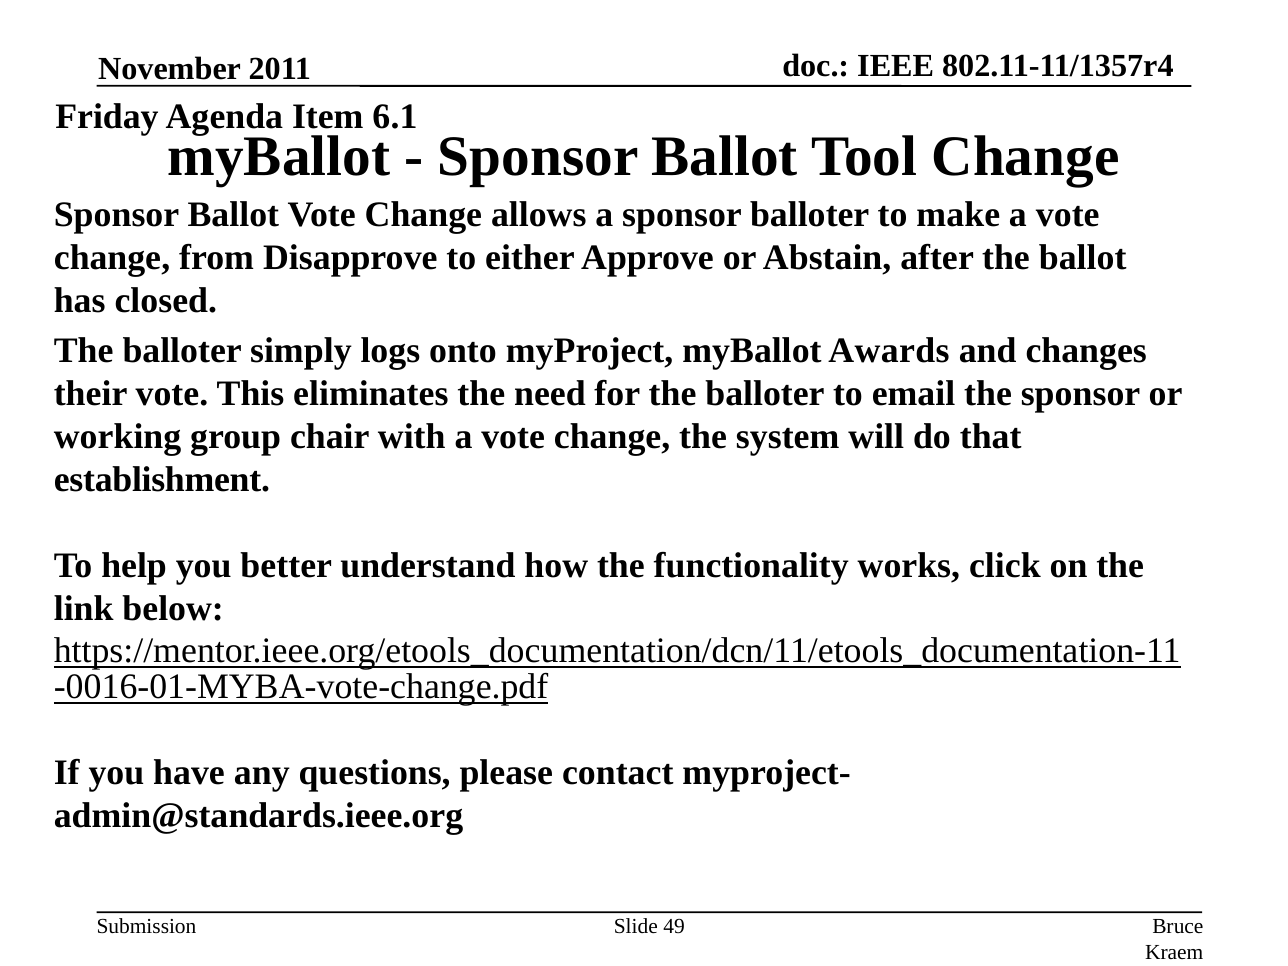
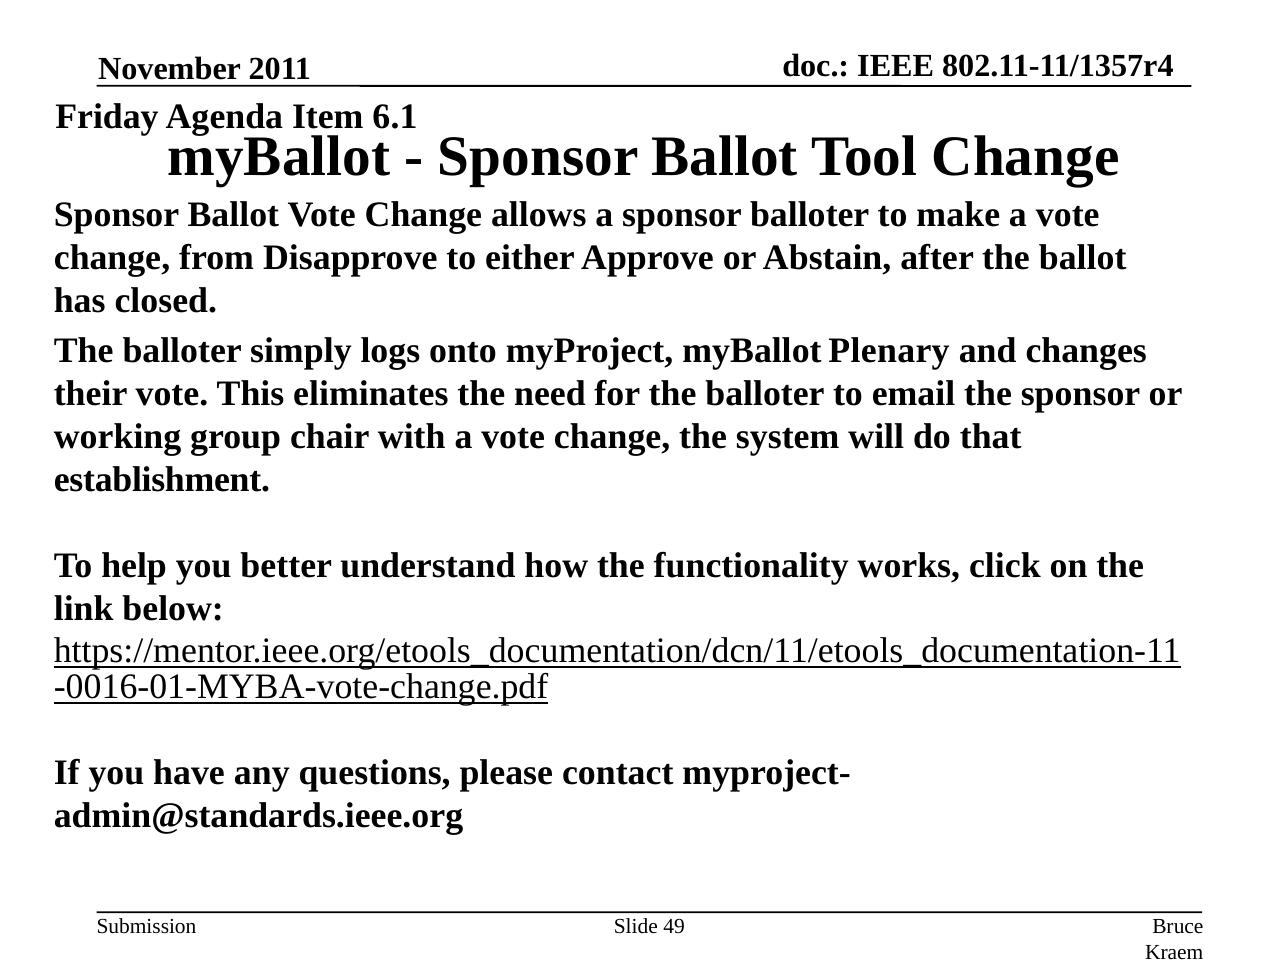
Awards: Awards -> Plenary
